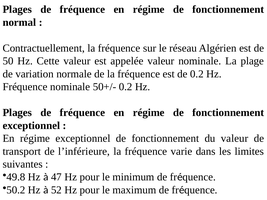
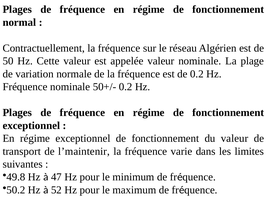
l’inférieure: l’inférieure -> l’maintenir
